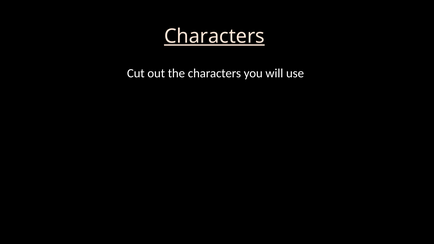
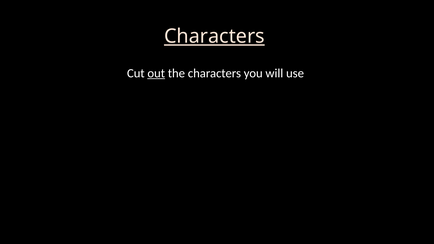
out underline: none -> present
